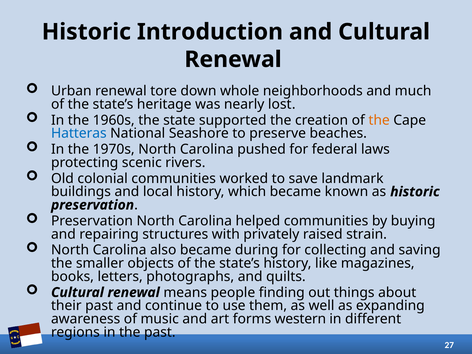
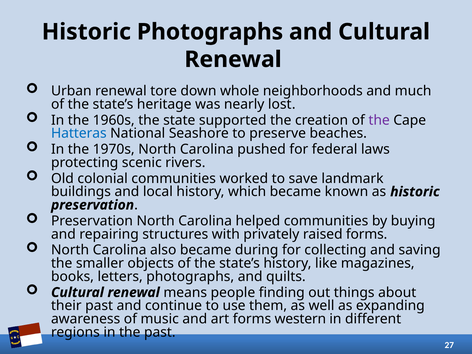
Historic Introduction: Introduction -> Photographs
the at (379, 120) colour: orange -> purple
raised strain: strain -> forms
